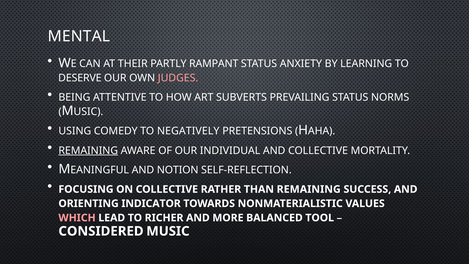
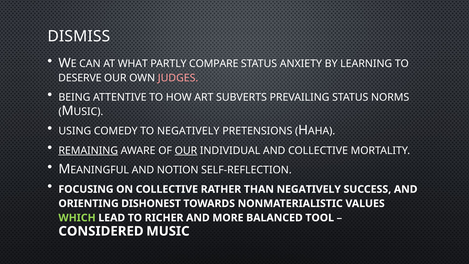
MENTAL: MENTAL -> DISMISS
THEIR: THEIR -> WHAT
RAMPANT: RAMPANT -> COMPARE
OUR at (186, 150) underline: none -> present
THAN REMAINING: REMAINING -> NEGATIVELY
INDICATOR: INDICATOR -> DISHONEST
WHICH colour: pink -> light green
